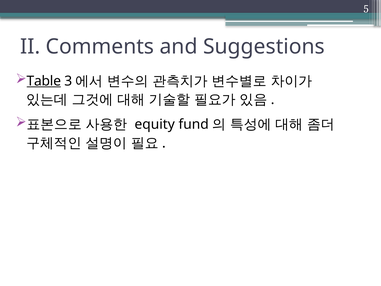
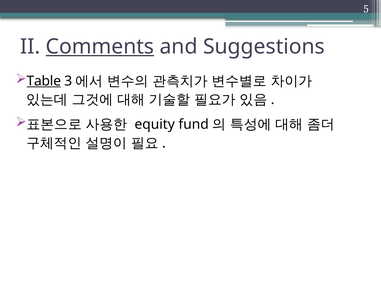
Comments underline: none -> present
